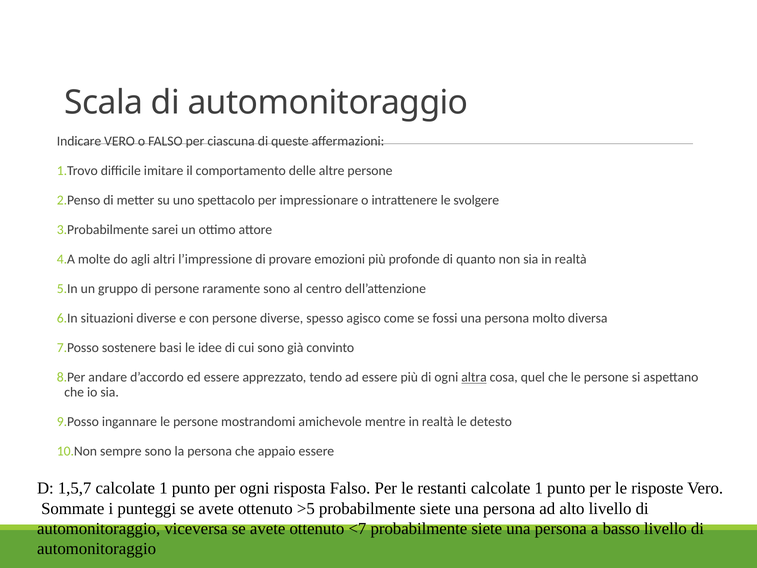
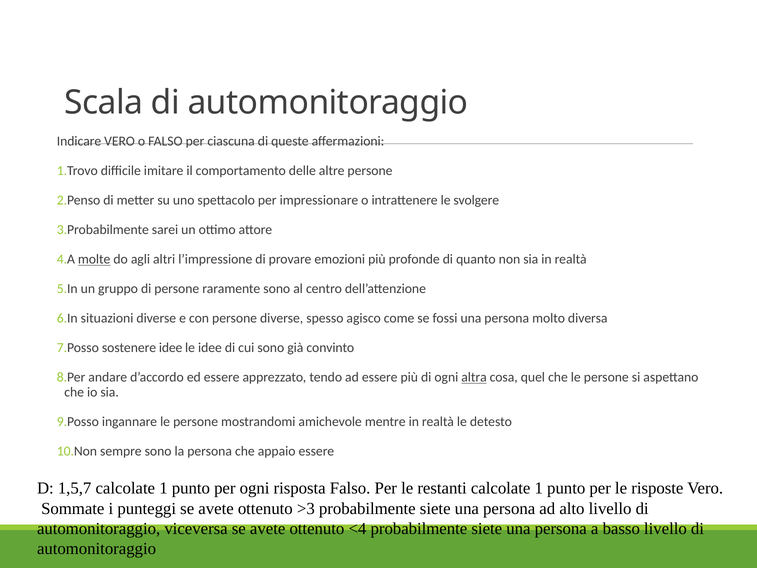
molte underline: none -> present
sostenere basi: basi -> idee
>5: >5 -> >3
<7: <7 -> <4
